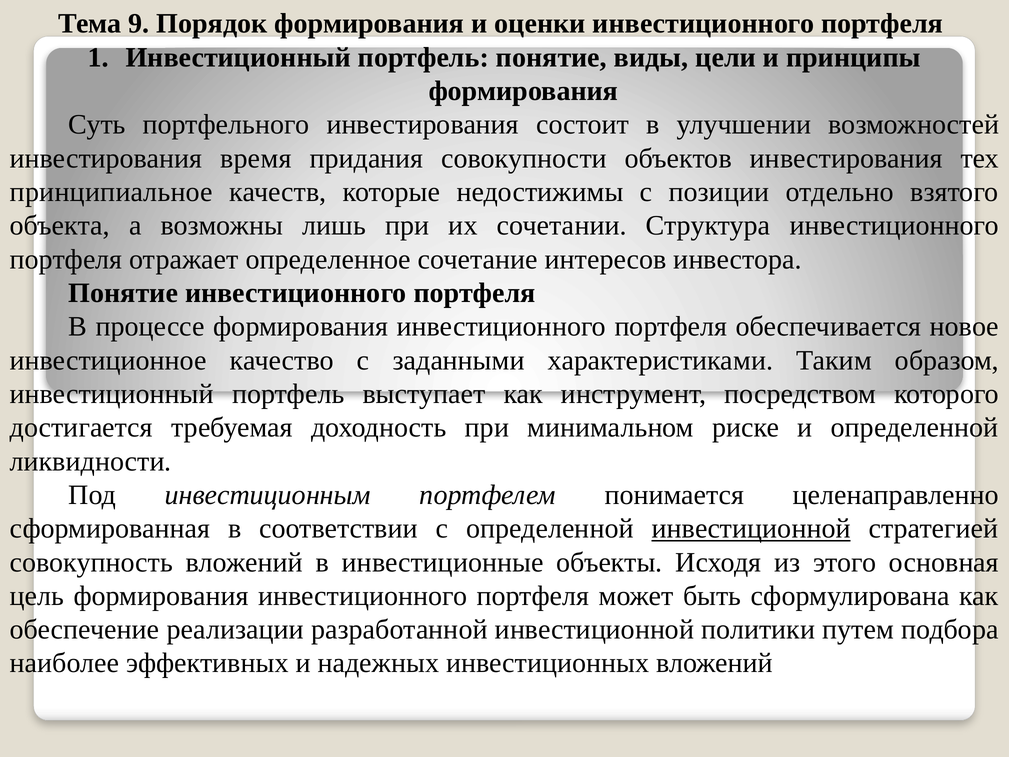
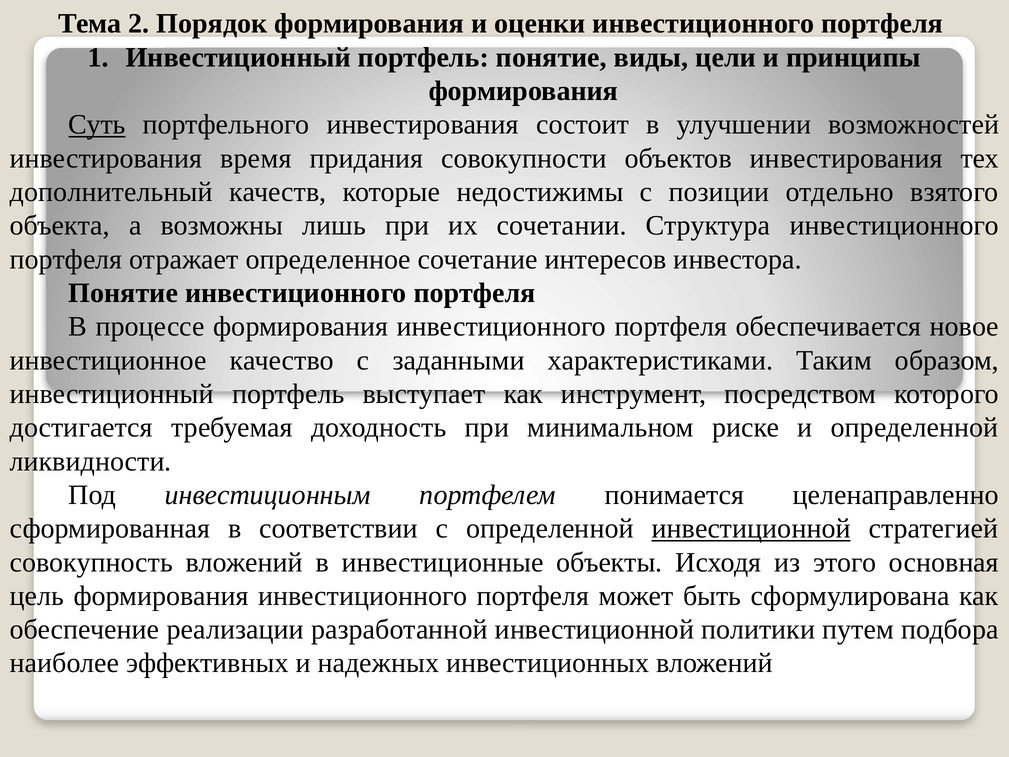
9: 9 -> 2
Суть underline: none -> present
принципиальное: принципиальное -> дополнительный
